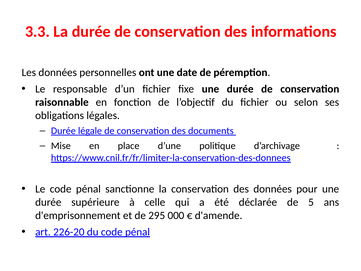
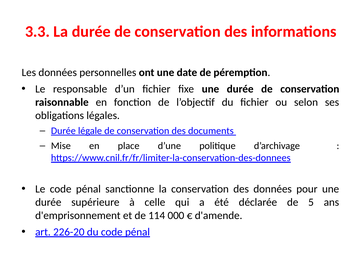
295: 295 -> 114
